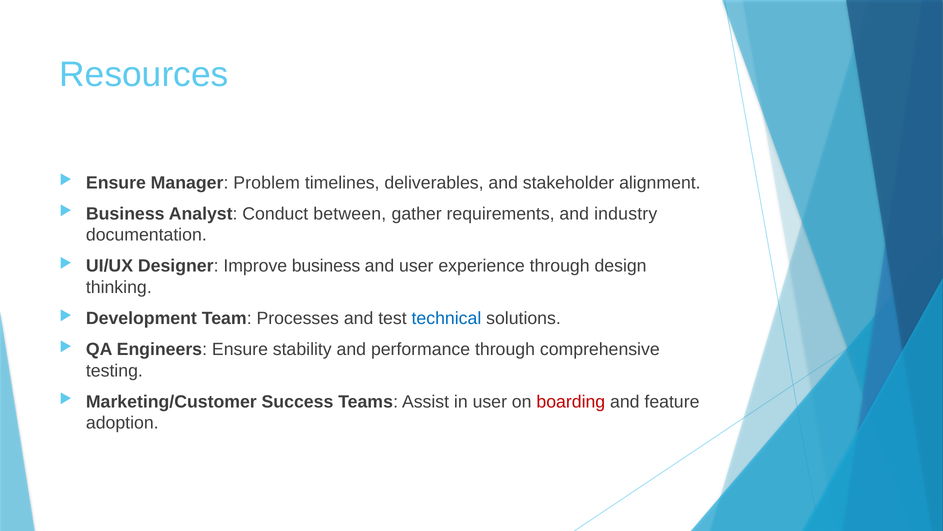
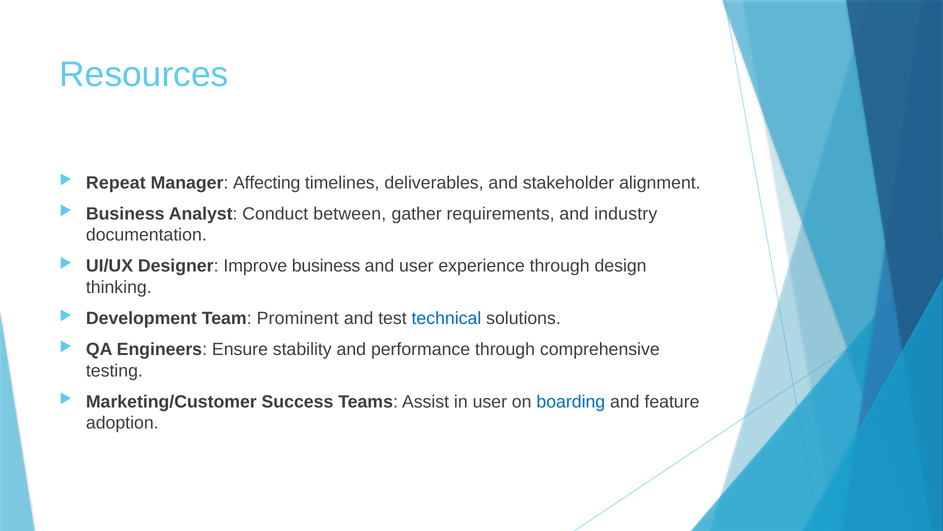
Ensure at (116, 183): Ensure -> Repeat
Problem: Problem -> Affecting
Processes: Processes -> Prominent
boarding colour: red -> blue
